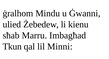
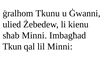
Mindu: Mindu -> Tkunu
sħab Marru: Marru -> Minni
